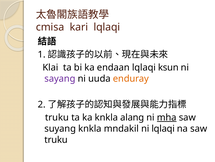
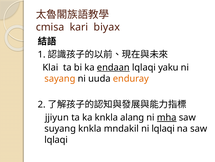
kari lqlaqi: lqlaqi -> biyax
endaan underline: none -> present
ksun: ksun -> yaku
sayang colour: purple -> orange
truku at (57, 117): truku -> jjiyun
truku at (56, 139): truku -> lqlaqi
